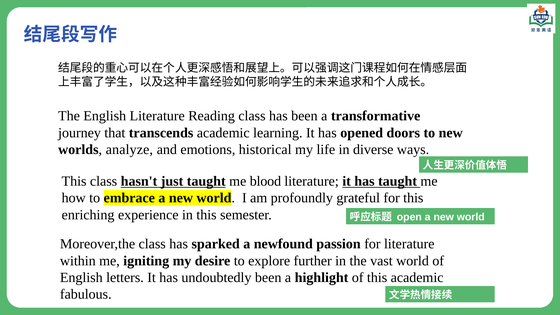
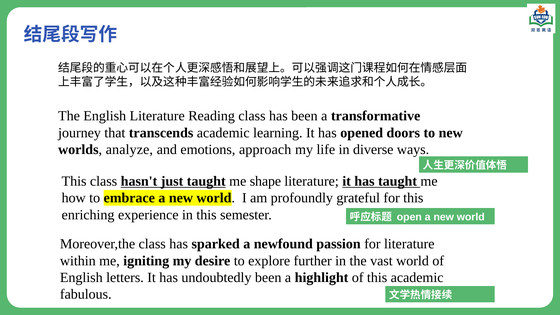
historical: historical -> approach
blood: blood -> shape
